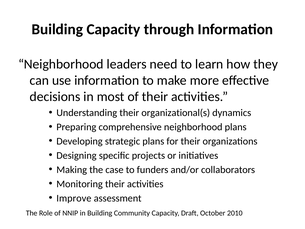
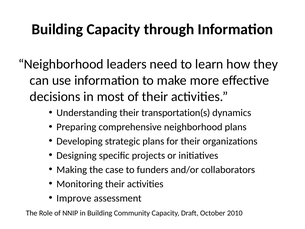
organizational(s: organizational(s -> transportation(s
